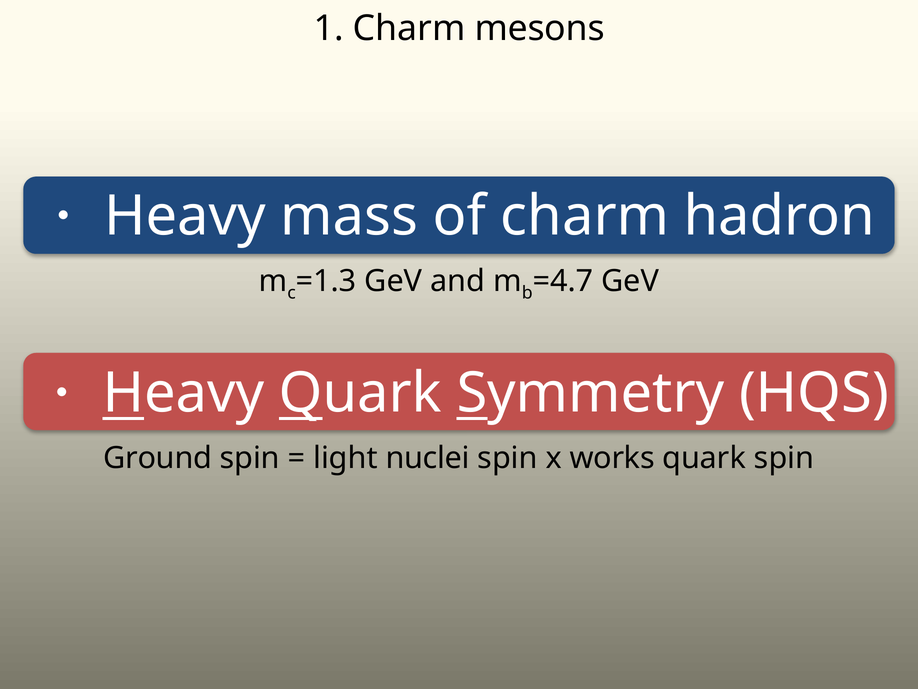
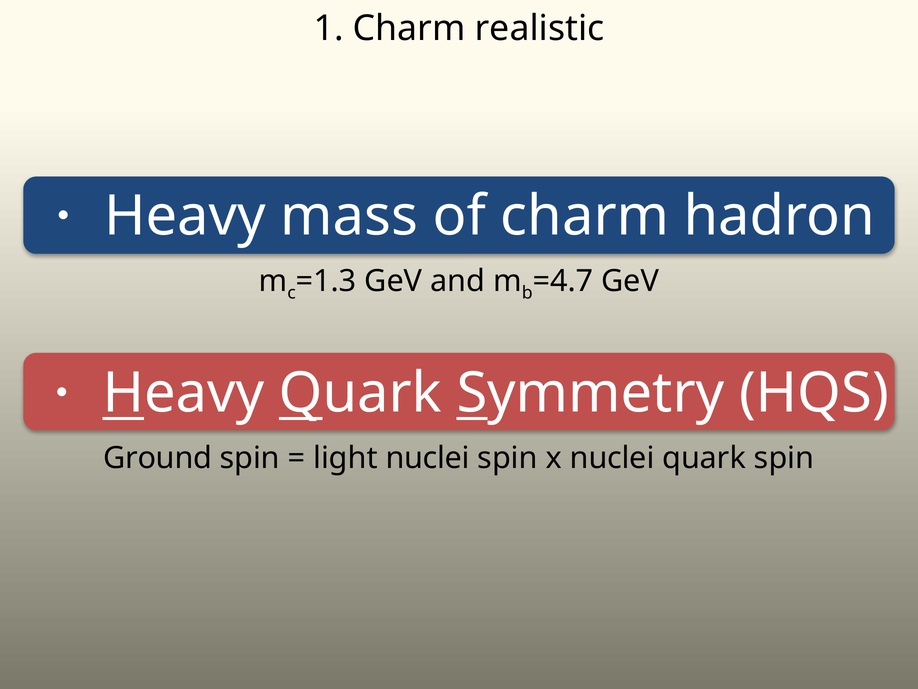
mesons: mesons -> realistic
x works: works -> nuclei
